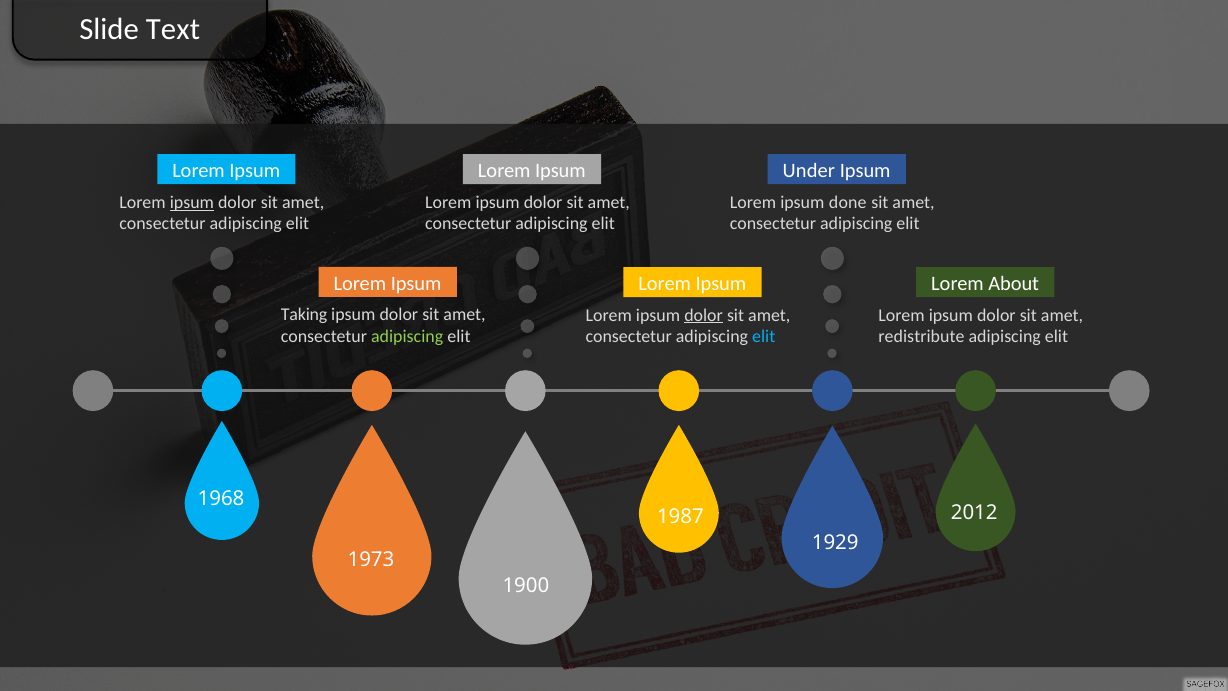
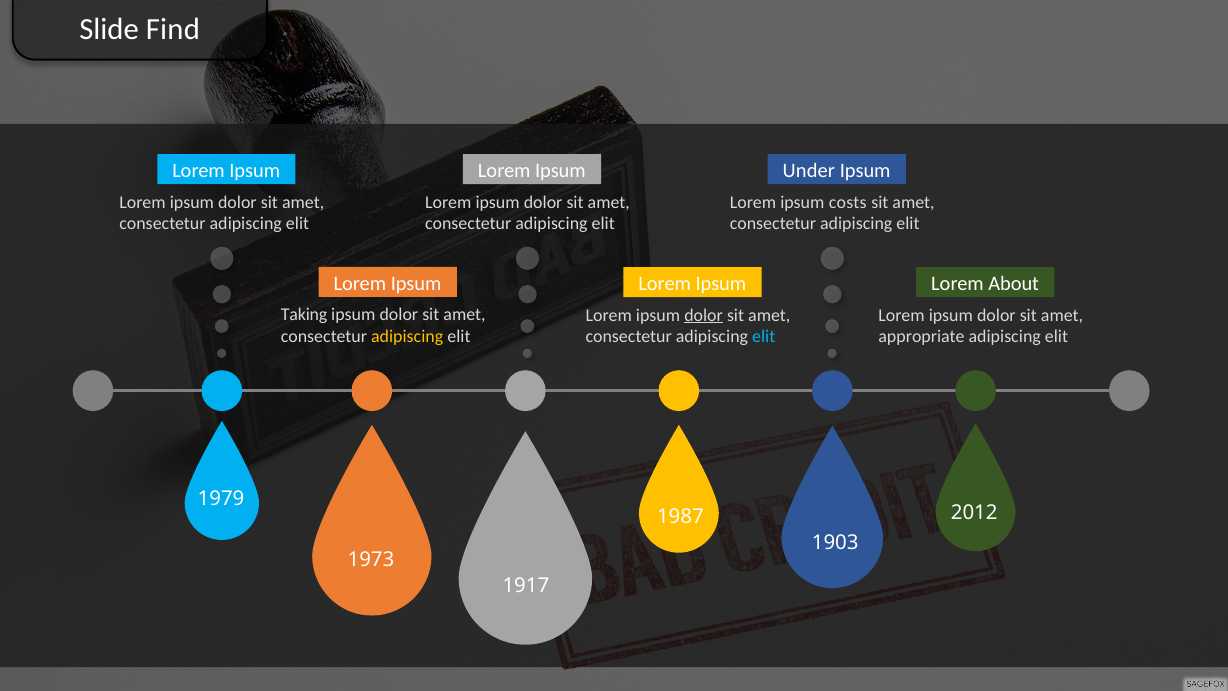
Text: Text -> Find
ipsum at (192, 202) underline: present -> none
done: done -> costs
adipiscing at (407, 336) colour: light green -> yellow
redistribute: redistribute -> appropriate
1968: 1968 -> 1979
1929: 1929 -> 1903
1900: 1900 -> 1917
